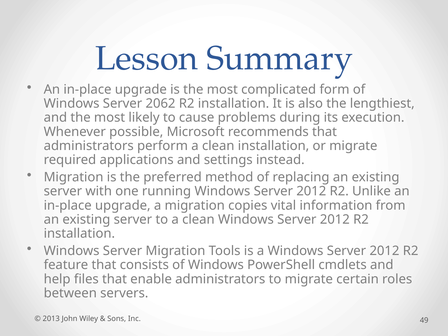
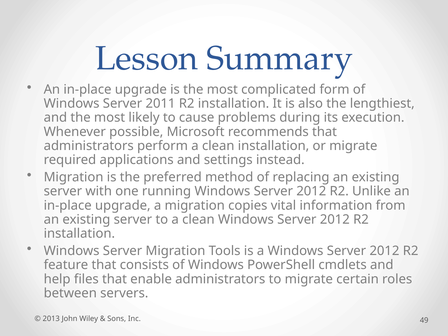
2062: 2062 -> 2011
